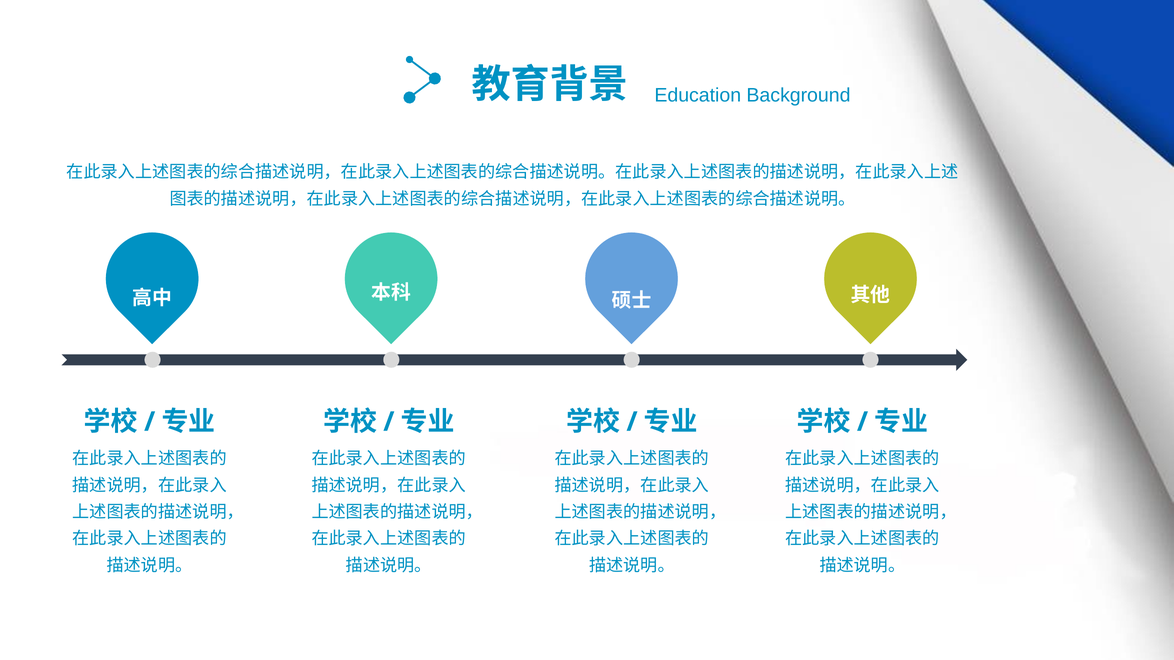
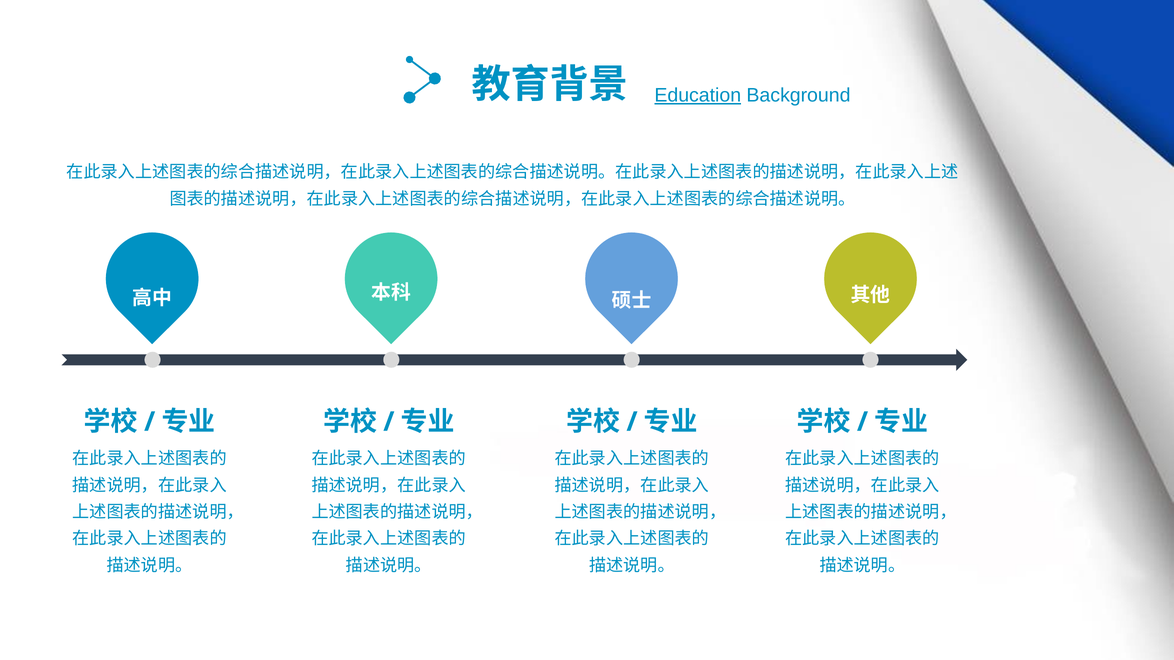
Education underline: none -> present
